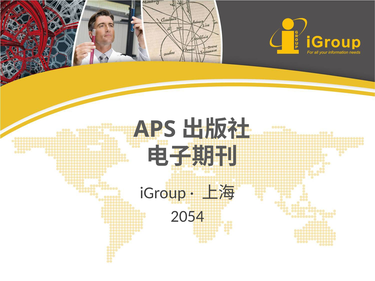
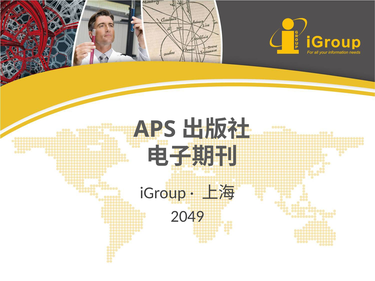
2054: 2054 -> 2049
